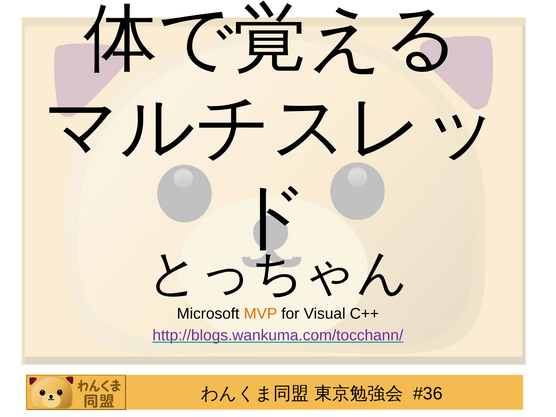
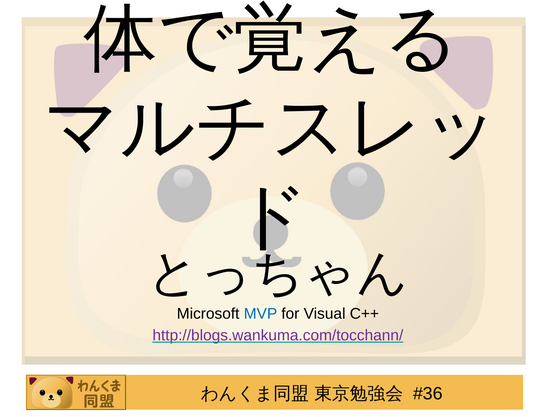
MVP colour: orange -> blue
